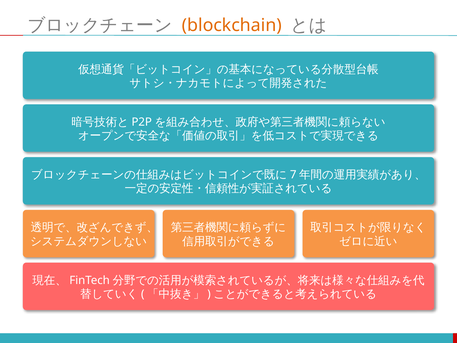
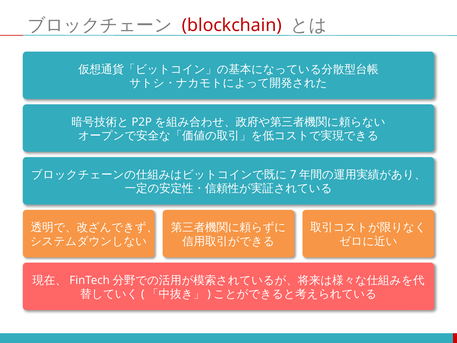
blockchain colour: orange -> red
